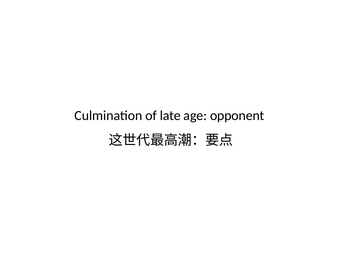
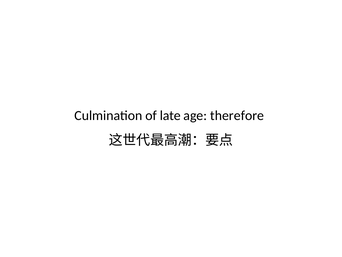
opponent: opponent -> therefore
